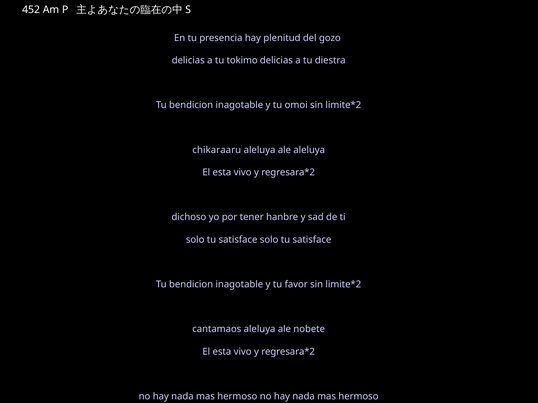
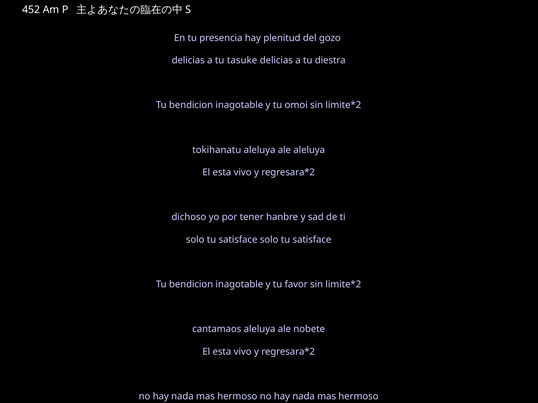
tokimo: tokimo -> tasuke
chikaraaru: chikaraaru -> tokihanatu
